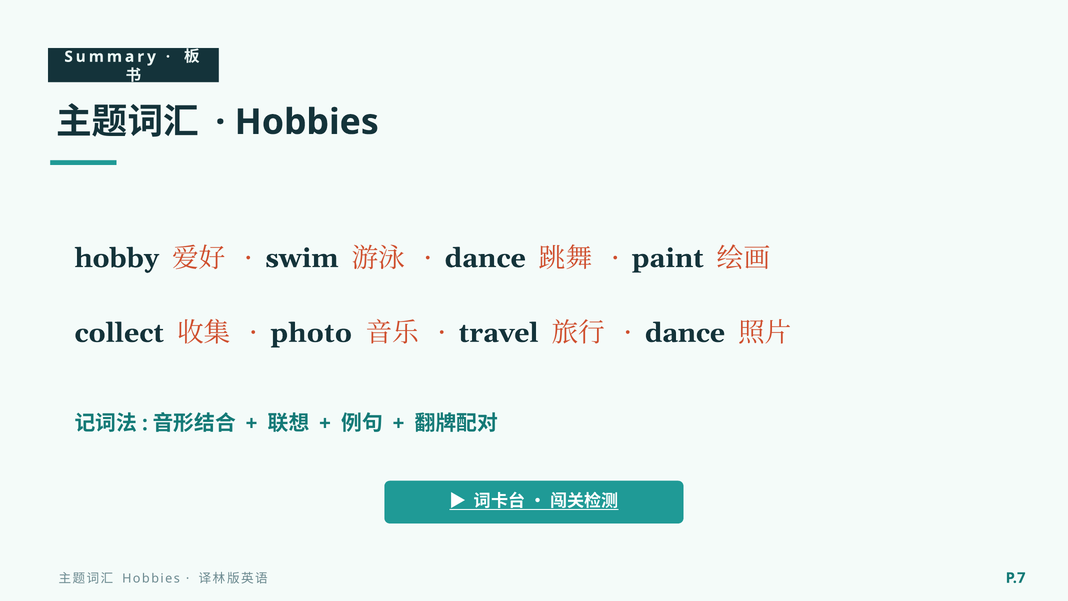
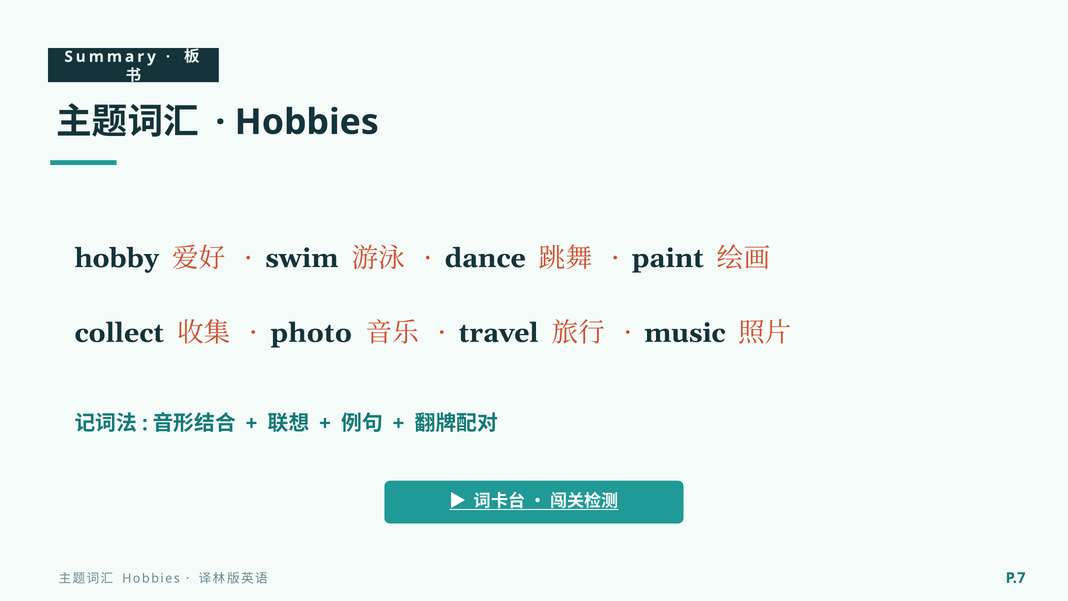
dance at (685, 333): dance -> music
